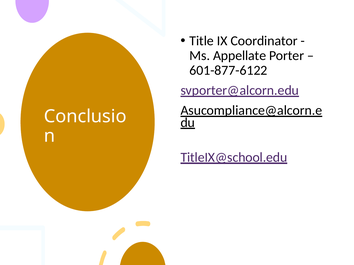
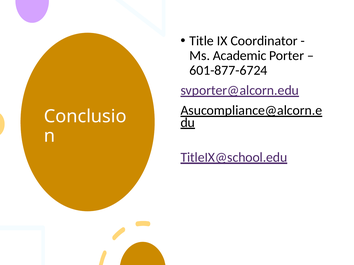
Appellate: Appellate -> Academic
601-877-6122: 601-877-6122 -> 601-877-6724
